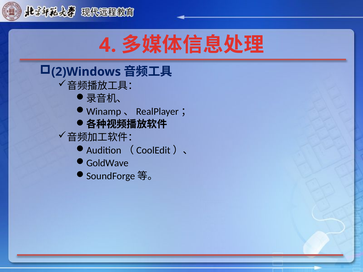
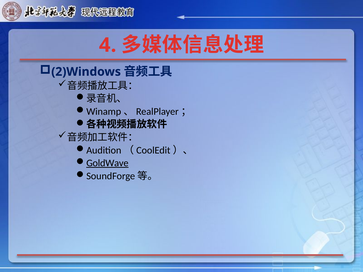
GoldWave underline: none -> present
